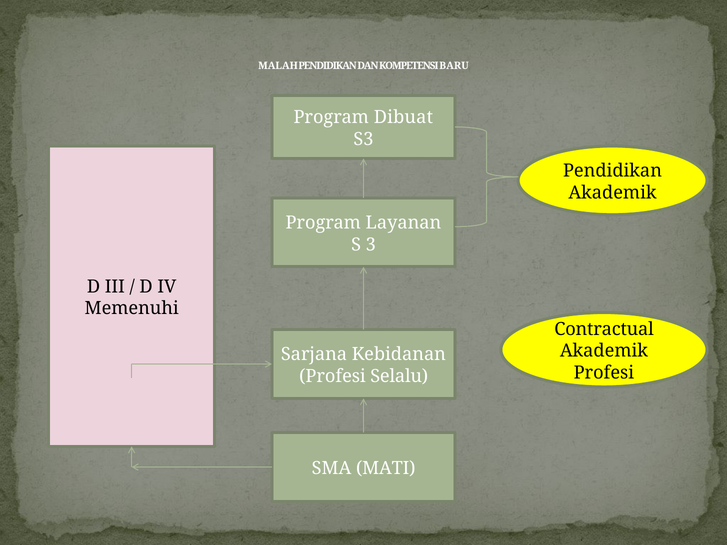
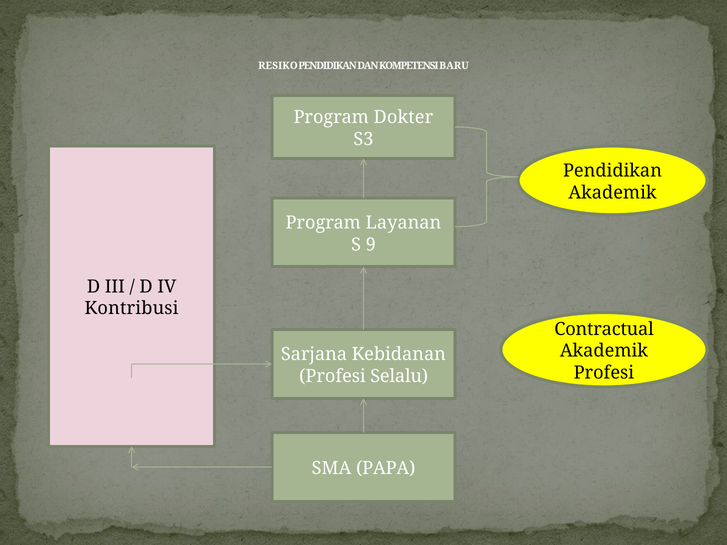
MALAH: MALAH -> RESIKO
Dibuat: Dibuat -> Dokter
3: 3 -> 9
Memenuhi: Memenuhi -> Kontribusi
MATI: MATI -> PAPA
